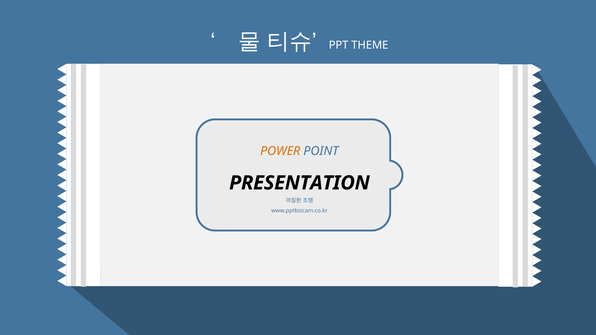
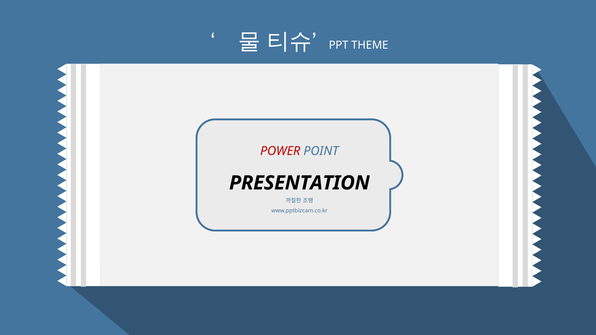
POWER colour: orange -> red
